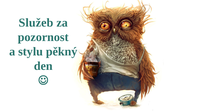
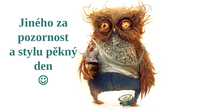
Služeb: Služeb -> Jiného
